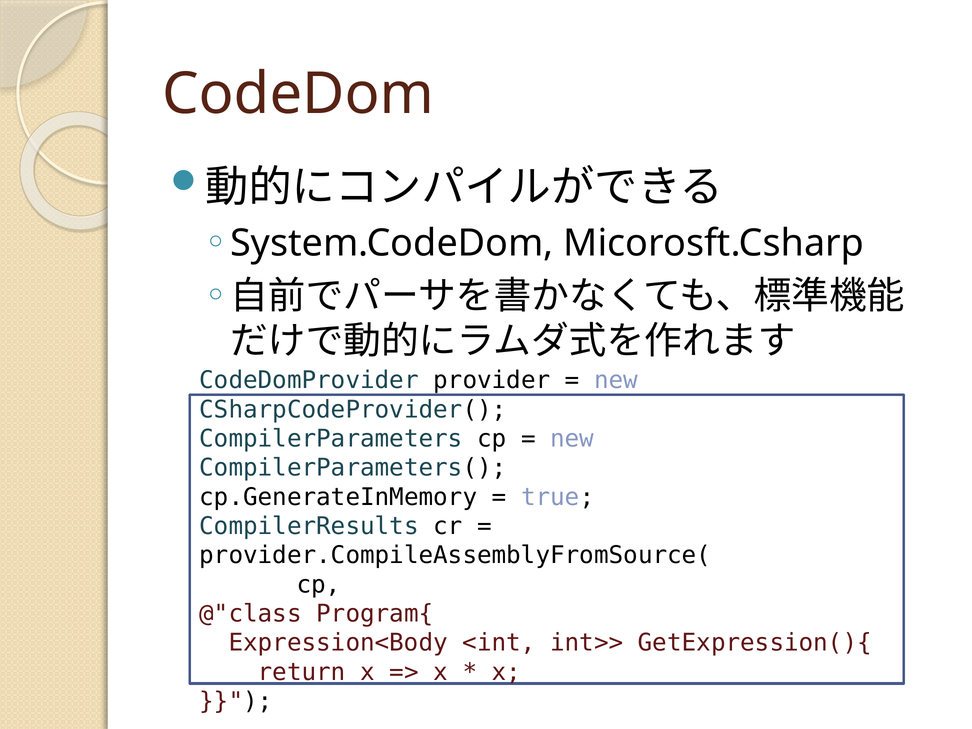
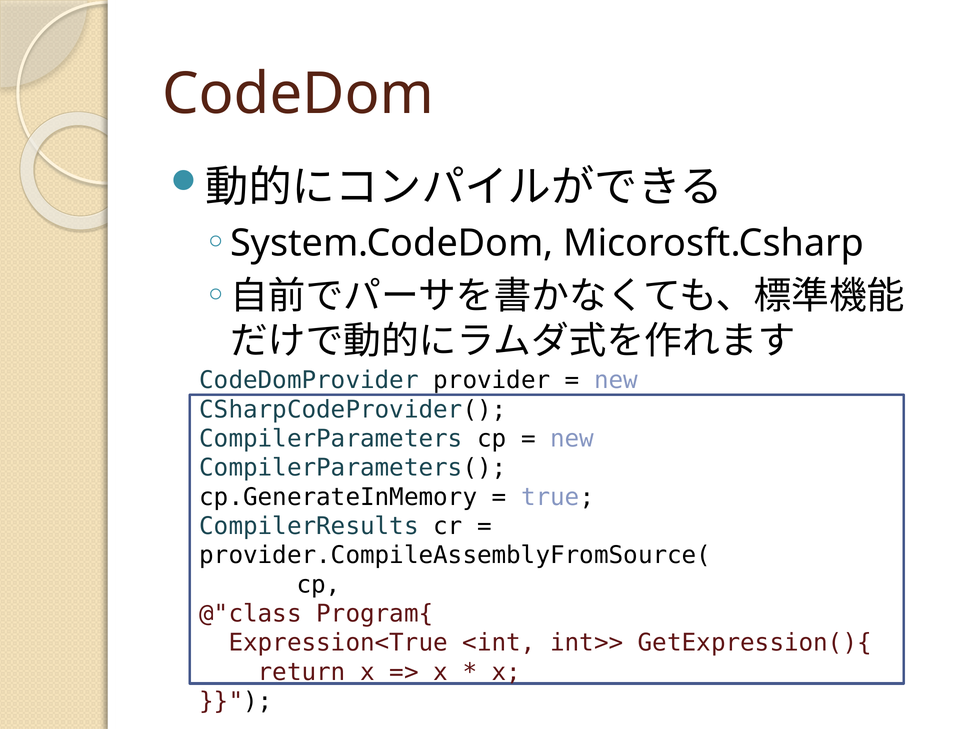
Expression<Body: Expression<Body -> Expression<True
